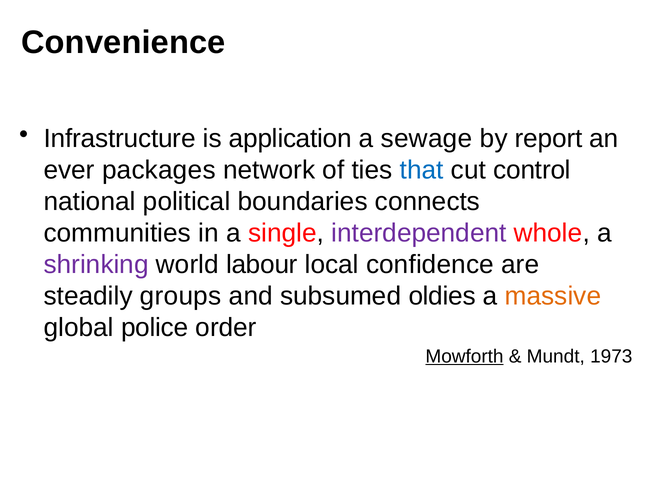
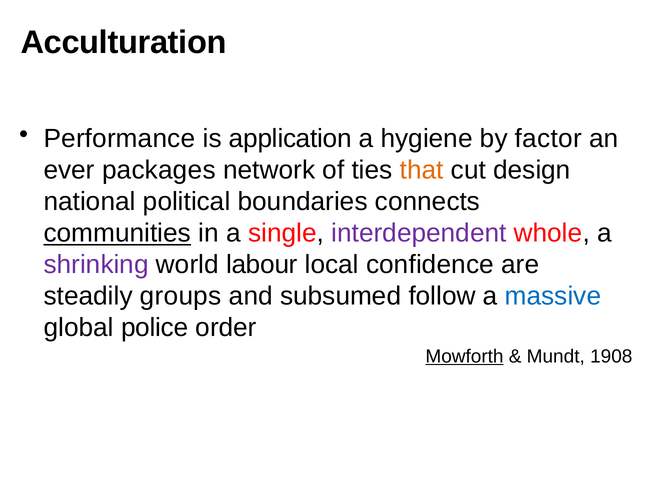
Convenience: Convenience -> Acculturation
Infrastructure: Infrastructure -> Performance
sewage: sewage -> hygiene
report: report -> factor
that colour: blue -> orange
control: control -> design
communities underline: none -> present
oldies: oldies -> follow
massive colour: orange -> blue
1973: 1973 -> 1908
